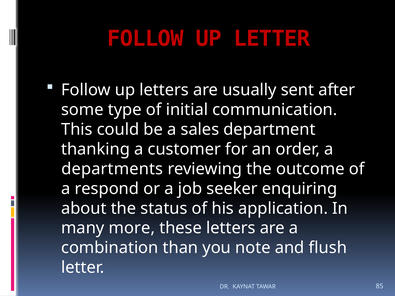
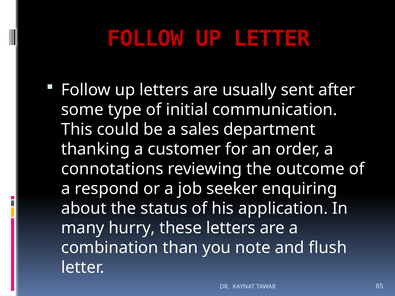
departments: departments -> connotations
more: more -> hurry
